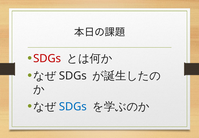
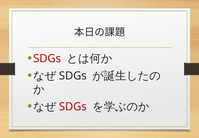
SDGs at (73, 106) colour: blue -> red
